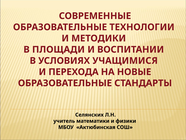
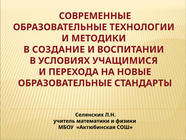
ПЛОЩАДИ: ПЛОЩАДИ -> СОЗДАНИЕ
